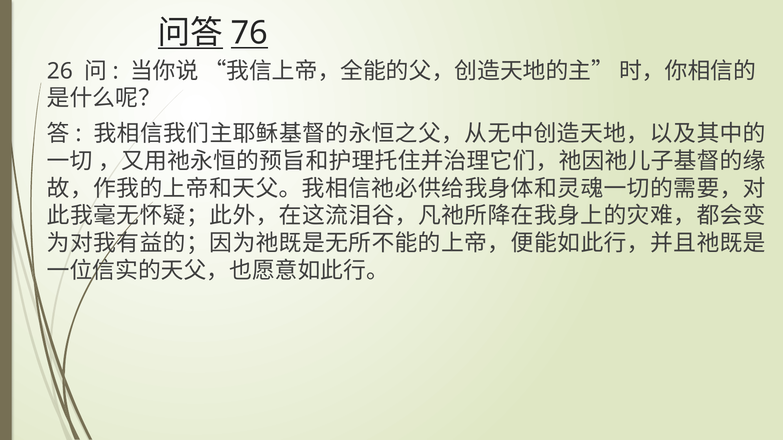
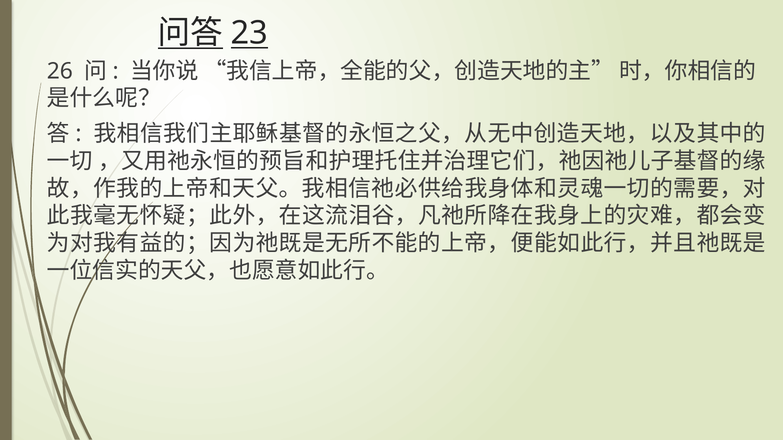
76: 76 -> 23
